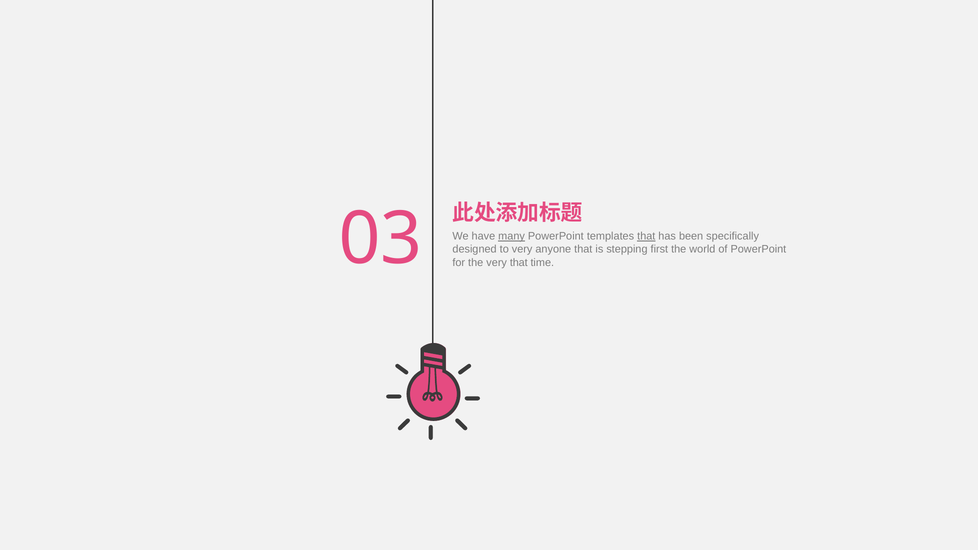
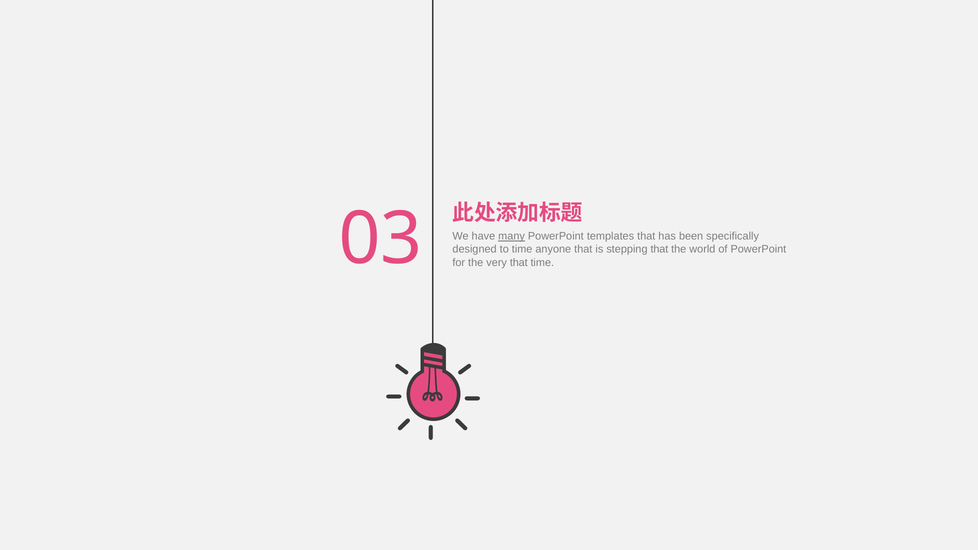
that at (646, 236) underline: present -> none
to very: very -> time
stepping first: first -> that
